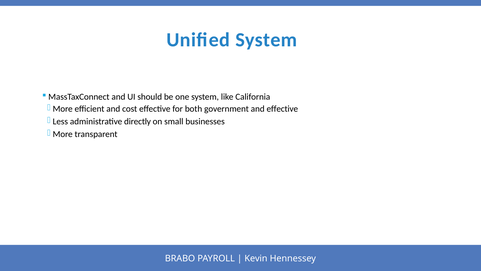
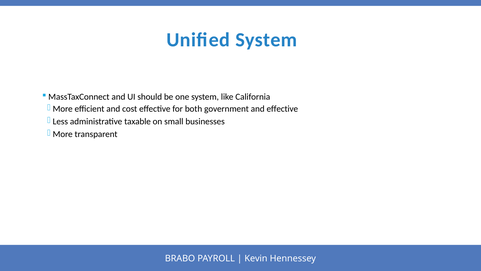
directly: directly -> taxable
